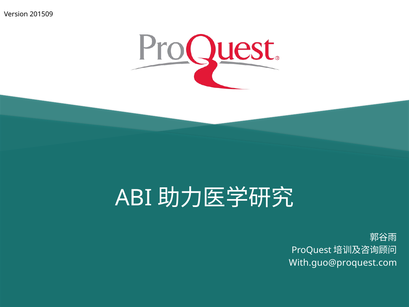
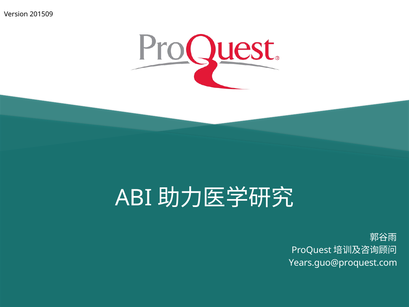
With.guo@proquest.com: With.guo@proquest.com -> Years.guo@proquest.com
